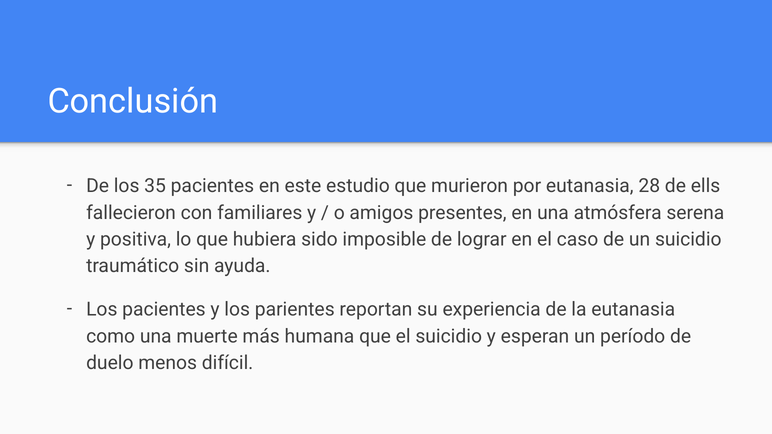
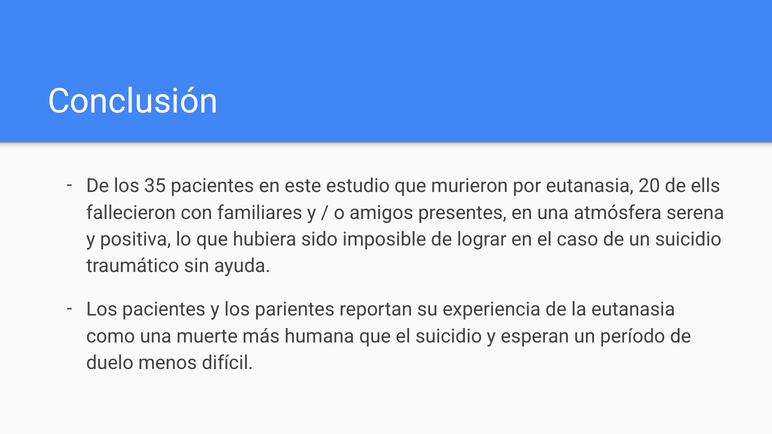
28: 28 -> 20
